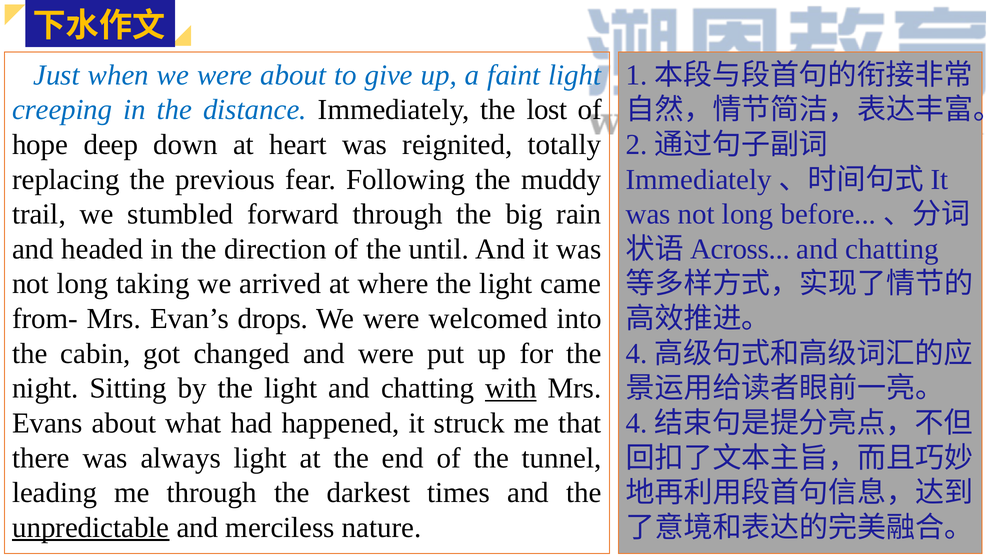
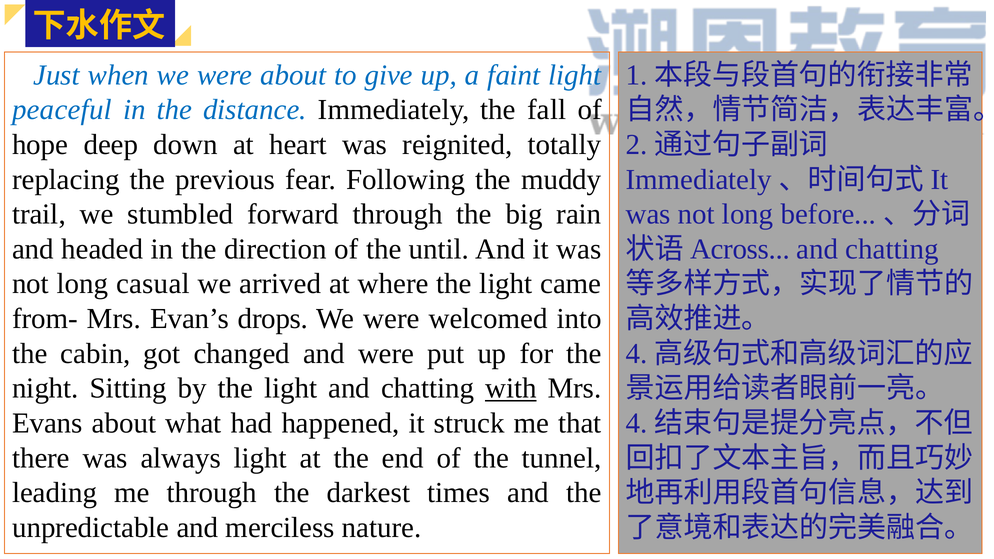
creeping: creeping -> peaceful
lost: lost -> fall
taking: taking -> casual
unpredictable underline: present -> none
